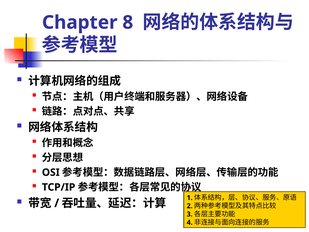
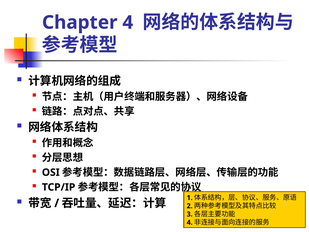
Chapter 8: 8 -> 4
